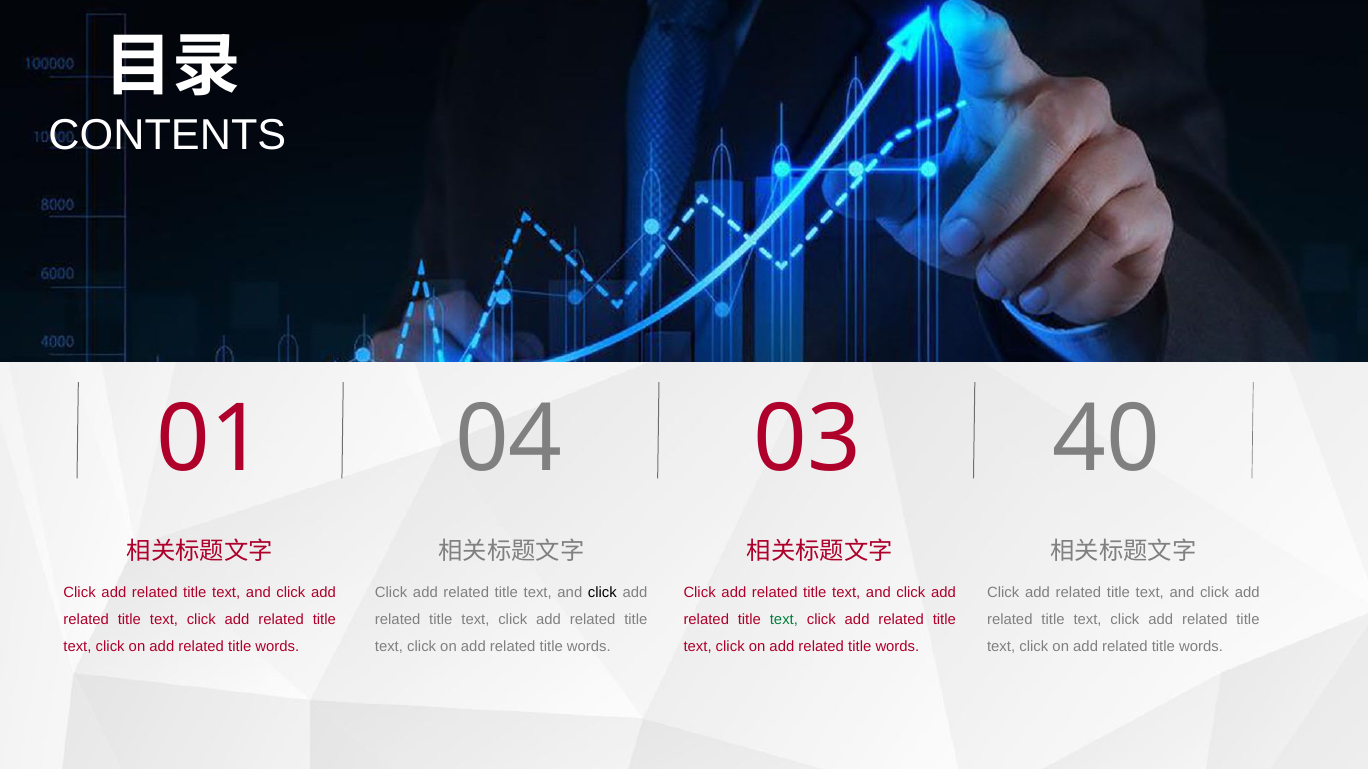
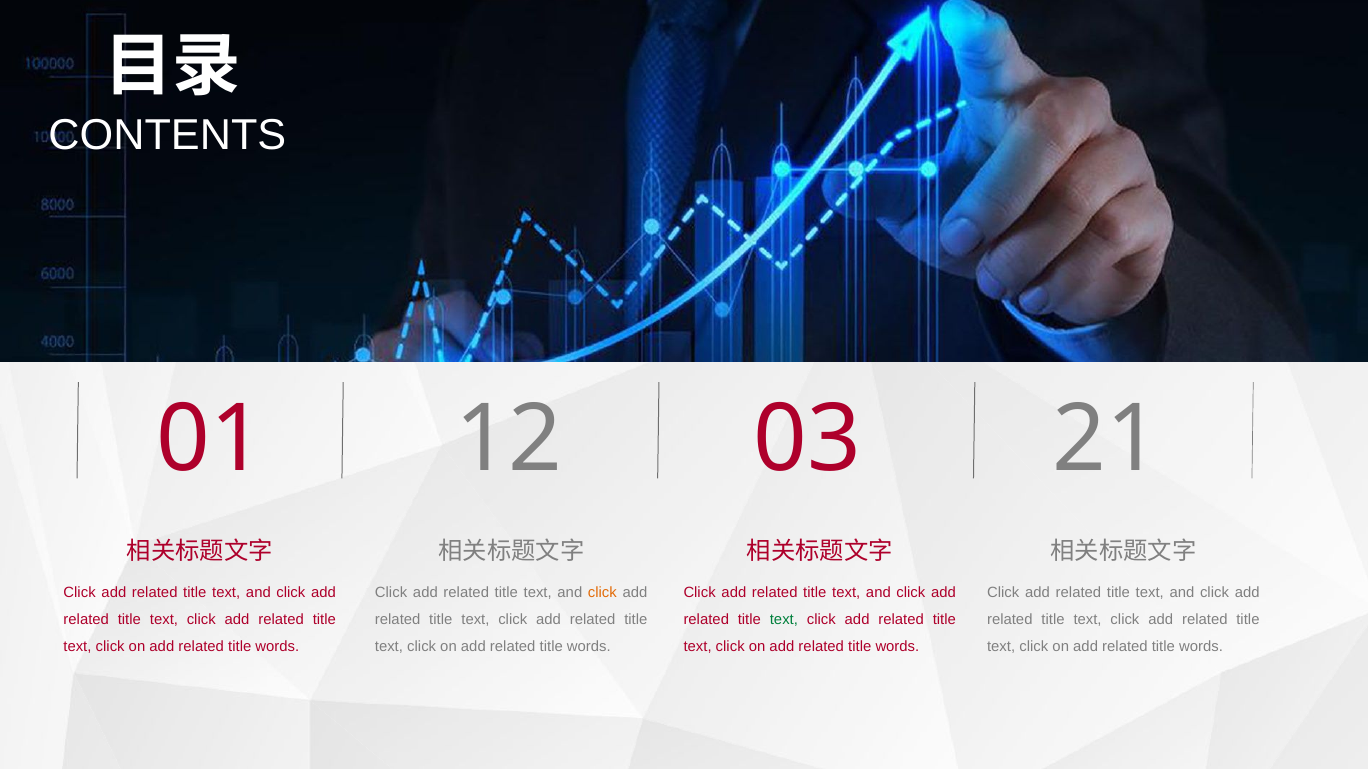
04: 04 -> 12
40: 40 -> 21
click at (602, 593) colour: black -> orange
